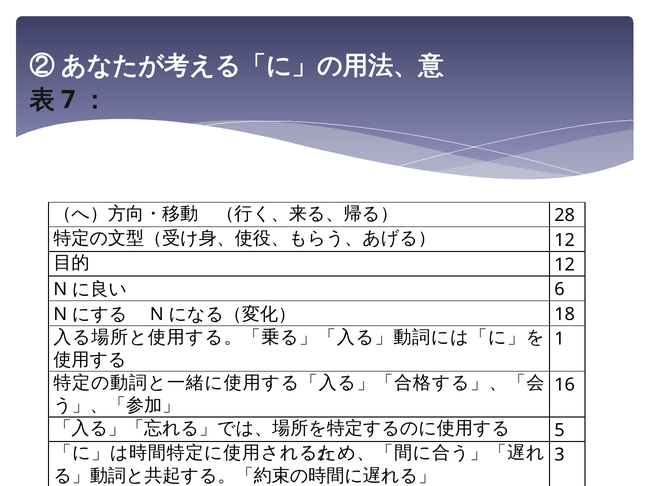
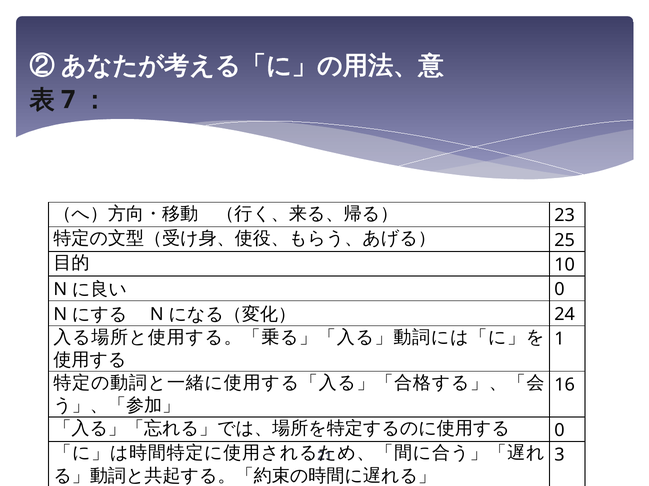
28: 28 -> 23
12 at (565, 241): 12 -> 25
12 at (565, 265): 12 -> 10
6 at (559, 290): 6 -> 0
18: 18 -> 24
5 at (559, 431): 5 -> 0
